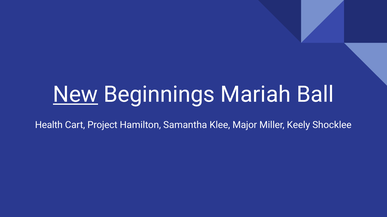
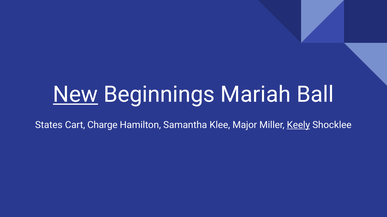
Health: Health -> States
Project: Project -> Charge
Keely underline: none -> present
